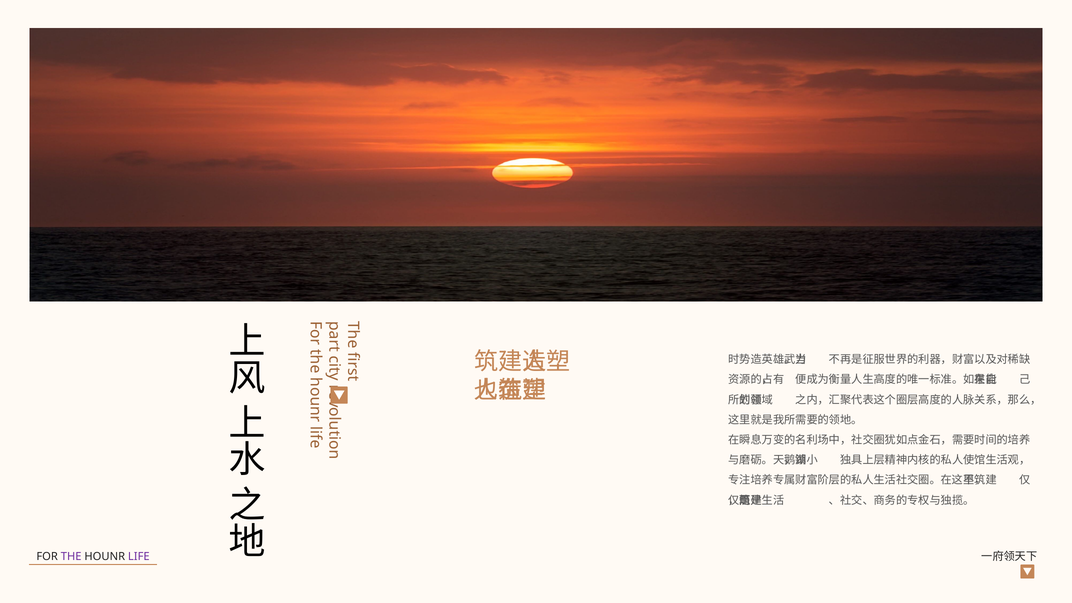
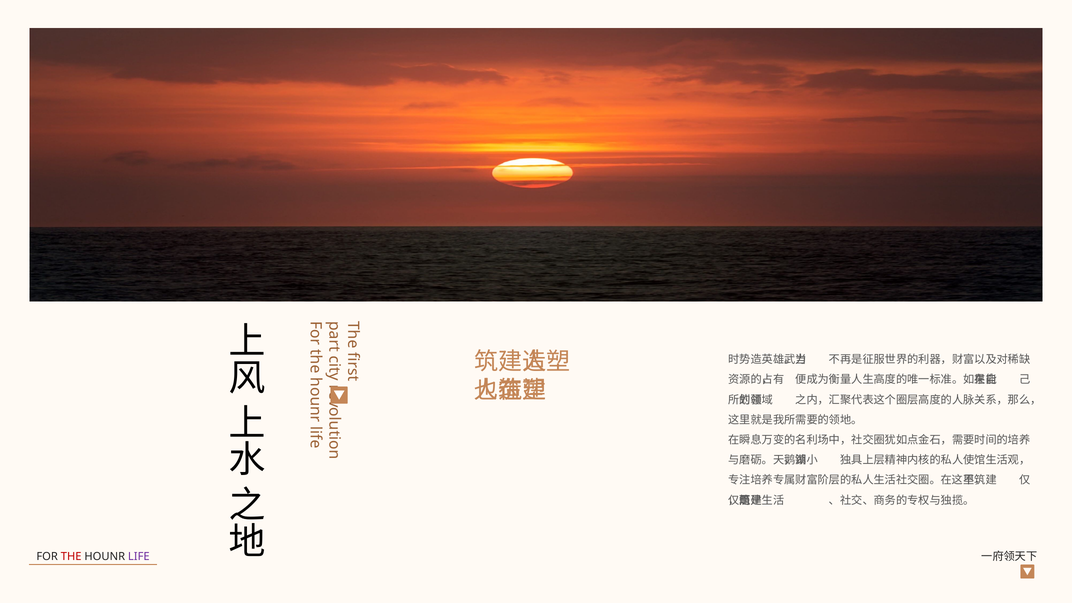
THE colour: purple -> red
